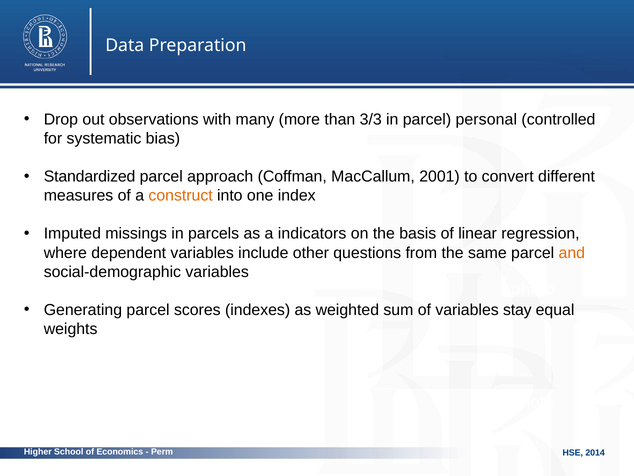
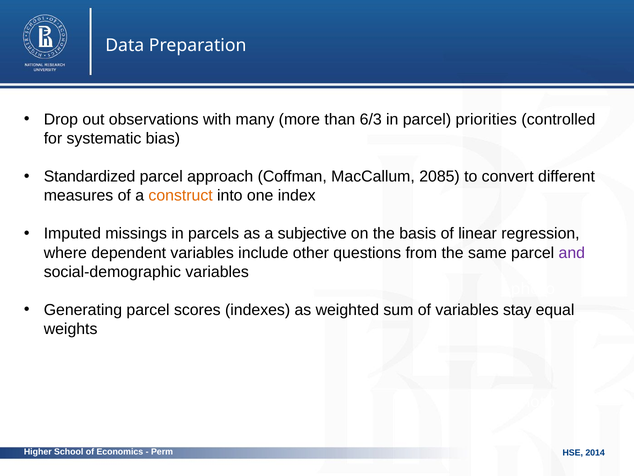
3/3: 3/3 -> 6/3
personal: personal -> priorities
2001: 2001 -> 2085
indicators: indicators -> subjective
and colour: orange -> purple
